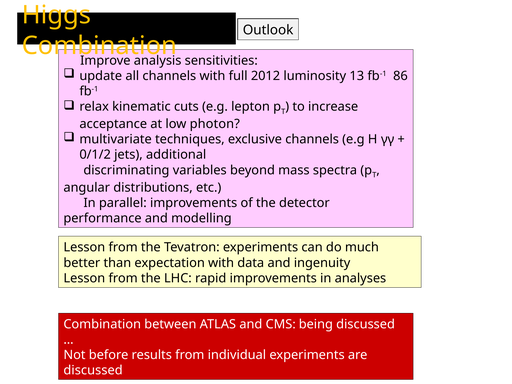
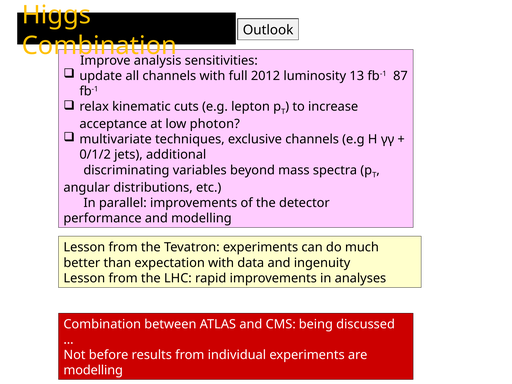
86: 86 -> 87
discussed at (93, 370): discussed -> modelling
